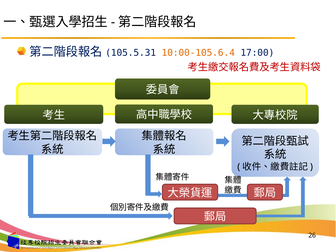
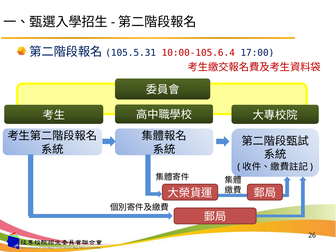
10:00-105.6.4 colour: orange -> red
